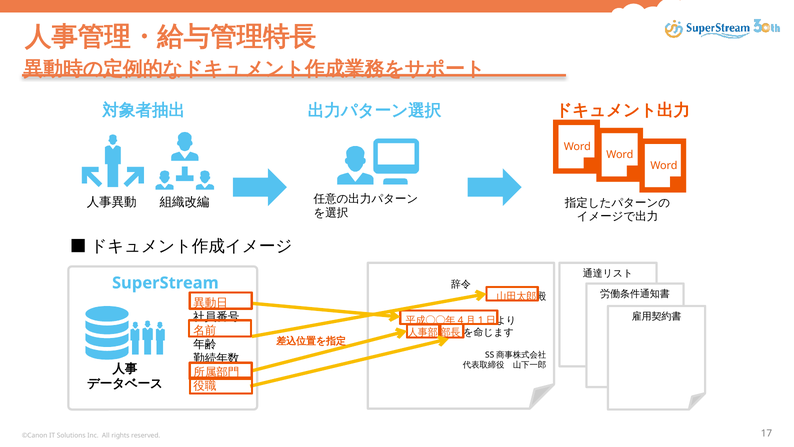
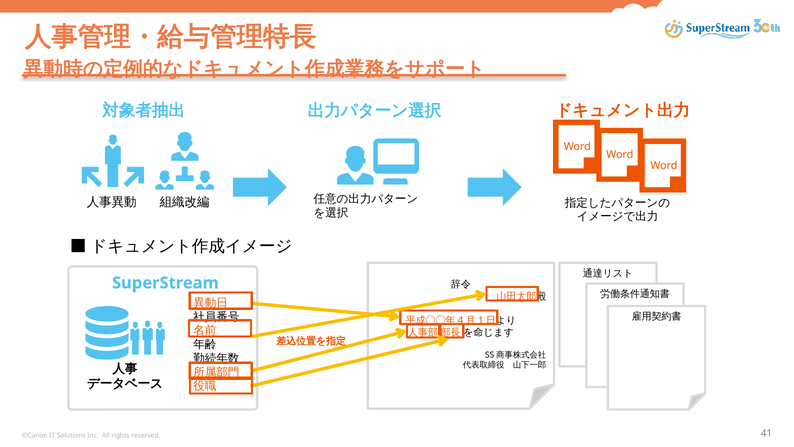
17: 17 -> 41
